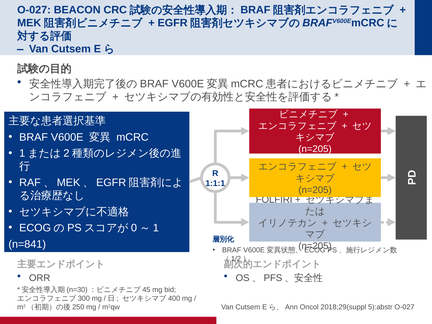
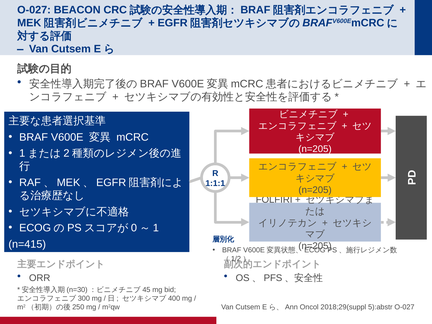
n=841: n=841 -> n=415
